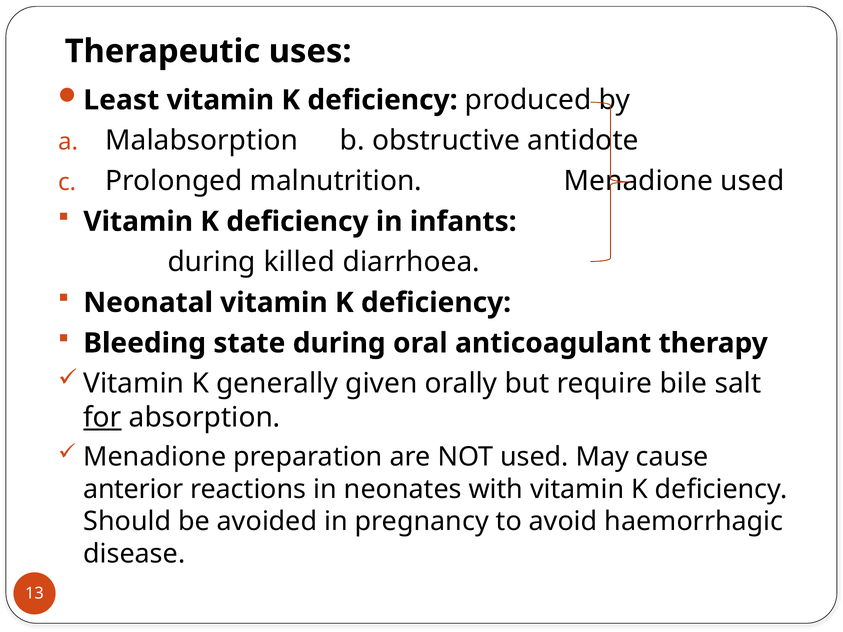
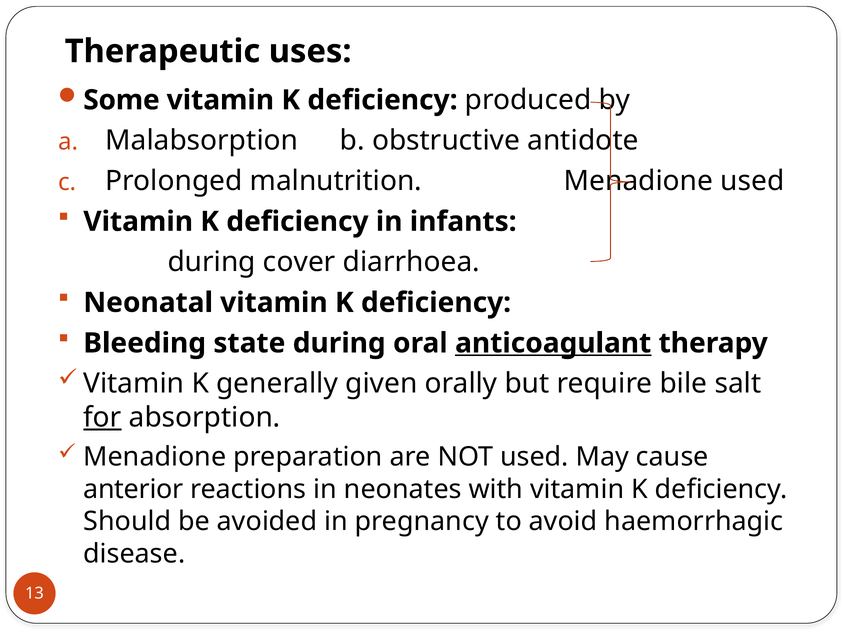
Least: Least -> Some
killed: killed -> cover
anticoagulant underline: none -> present
